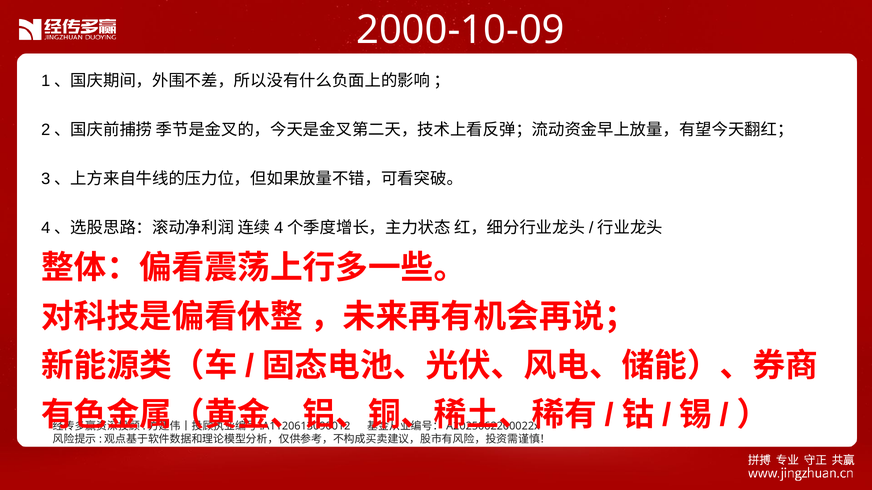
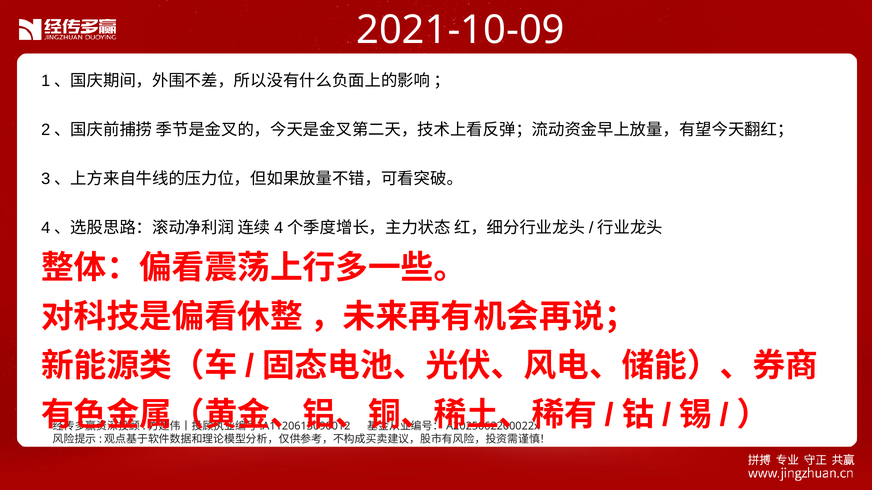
2000-10-09: 2000-10-09 -> 2021-10-09
